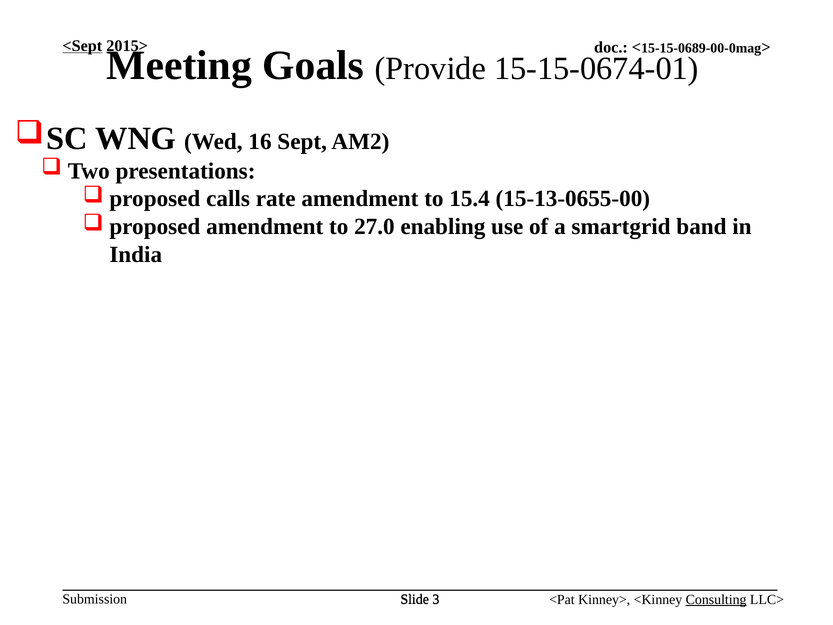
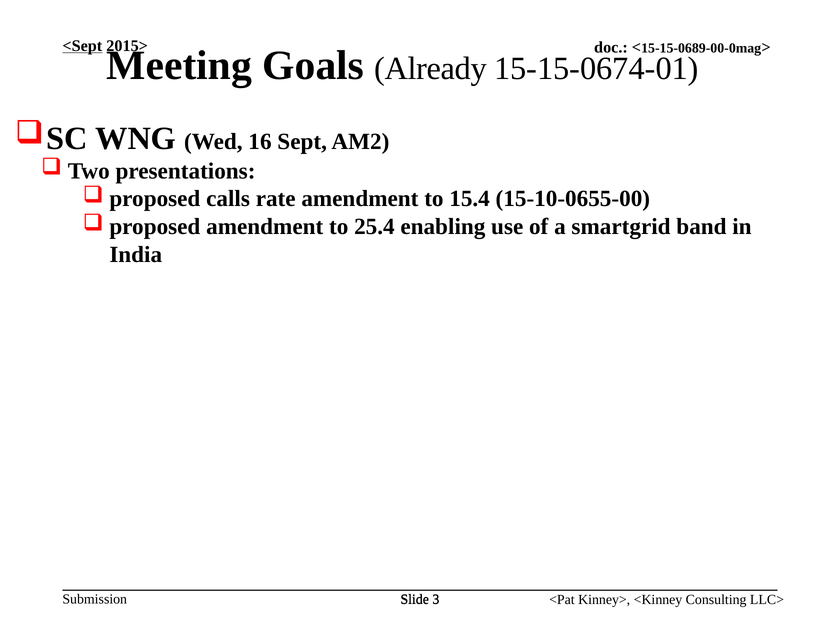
Provide: Provide -> Already
15-13-0655-00: 15-13-0655-00 -> 15-10-0655-00
27.0: 27.0 -> 25.4
Consulting underline: present -> none
